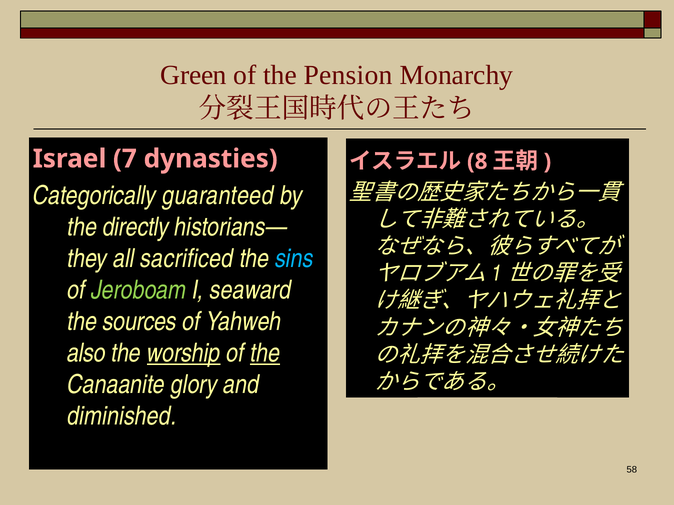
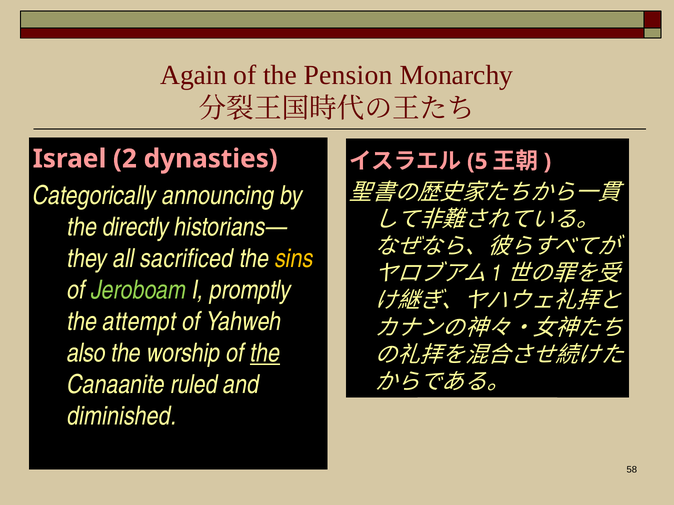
Green: Green -> Again
8: 8 -> 5
7: 7 -> 2
guaranteed: guaranteed -> announcing
sins colour: light blue -> yellow
seaward: seaward -> promptly
sources: sources -> attempt
worship underline: present -> none
glory: glory -> ruled
